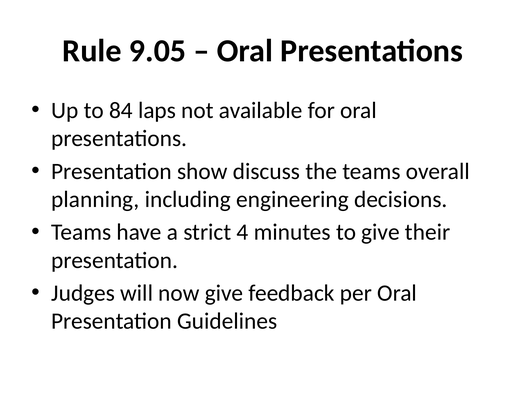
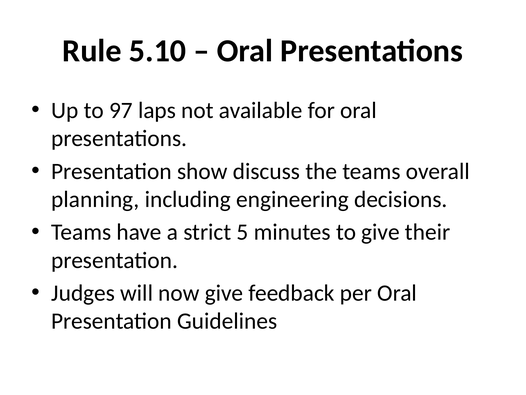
9.05: 9.05 -> 5.10
84: 84 -> 97
4: 4 -> 5
